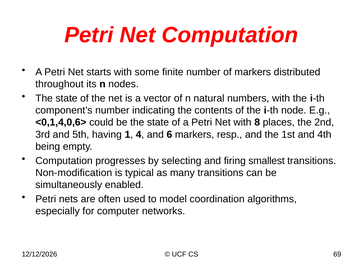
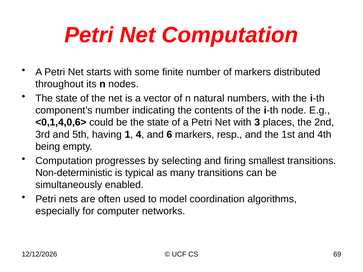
8: 8 -> 3
Non-modification: Non-modification -> Non-deterministic
